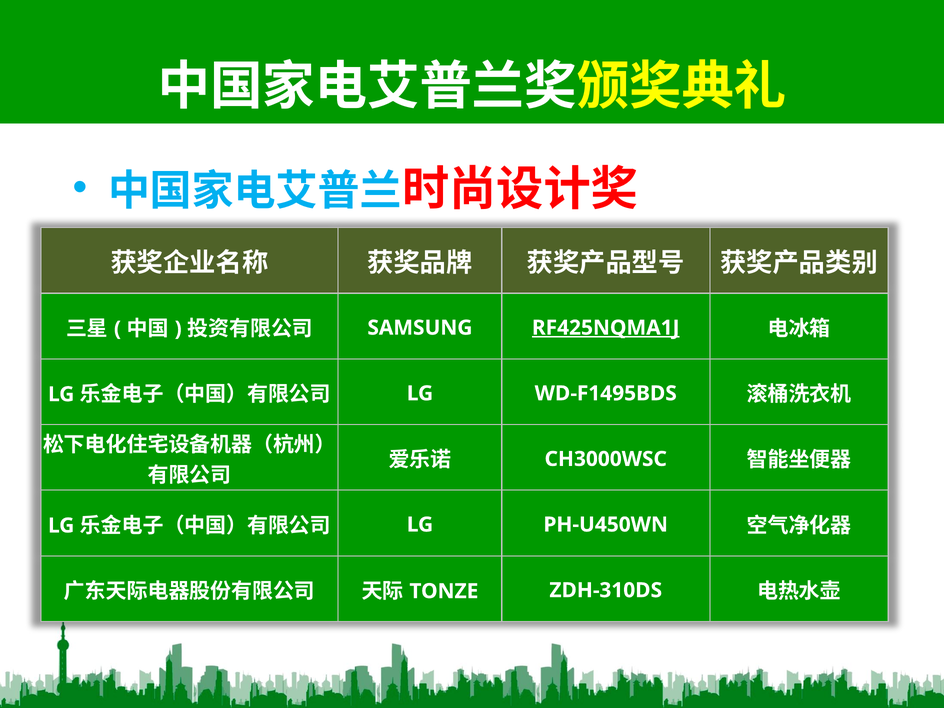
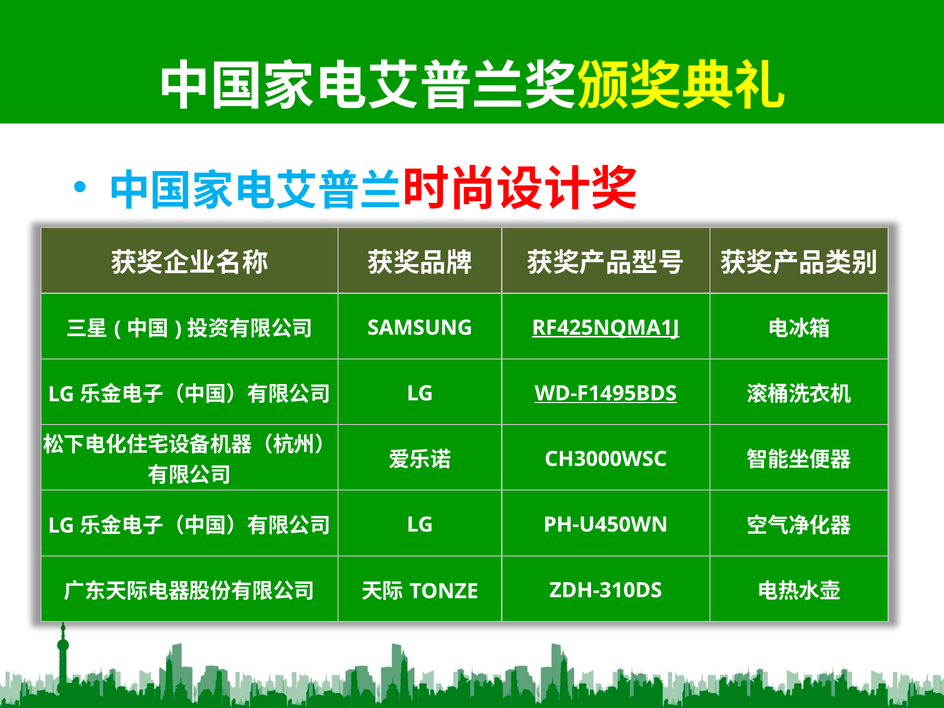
WD-F1495BDS underline: none -> present
